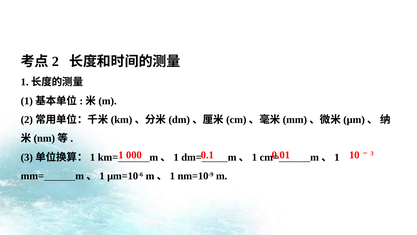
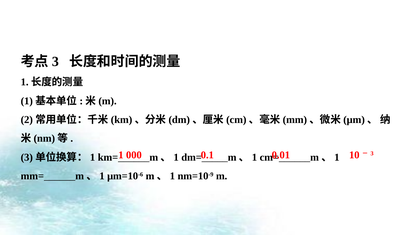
2 at (55, 61): 2 -> 3
